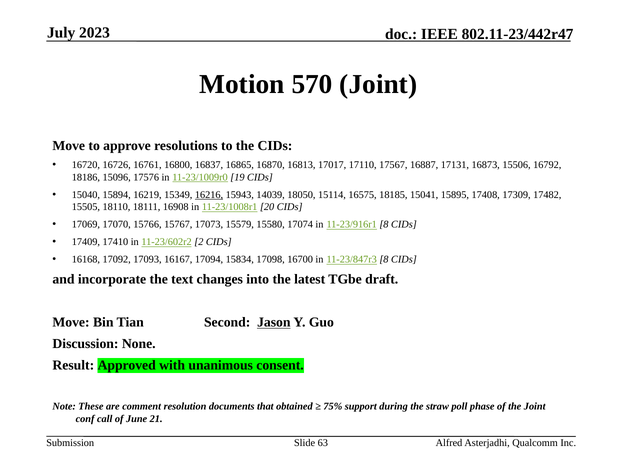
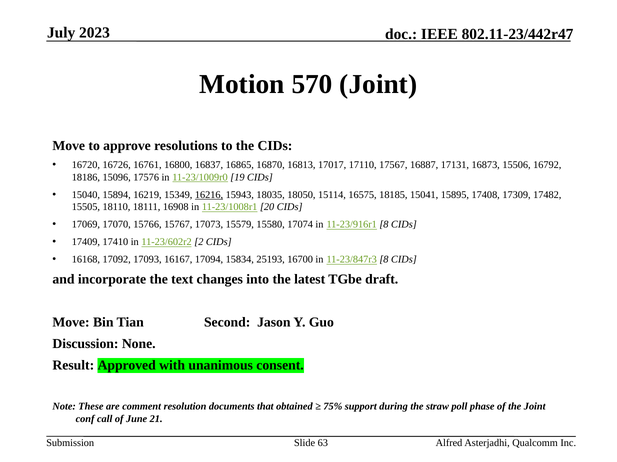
14039: 14039 -> 18035
17098: 17098 -> 25193
Jason underline: present -> none
